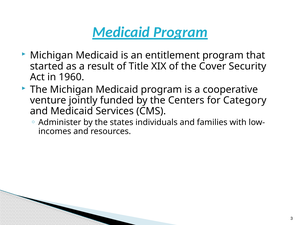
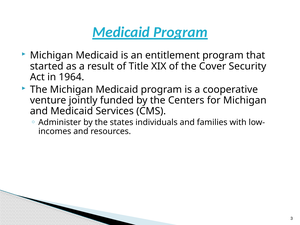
1960: 1960 -> 1964
for Category: Category -> Michigan
